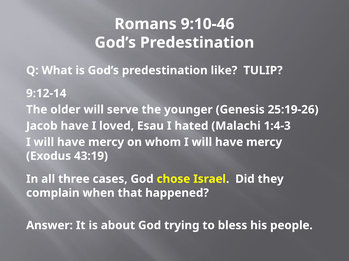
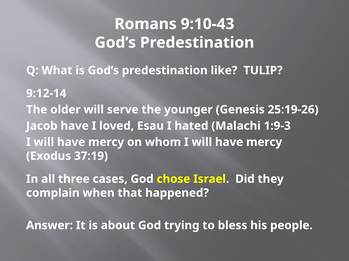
9:10-46: 9:10-46 -> 9:10-43
1:4-3: 1:4-3 -> 1:9-3
43:19: 43:19 -> 37:19
